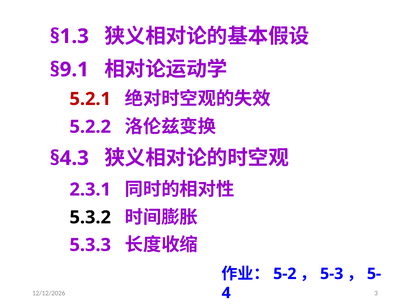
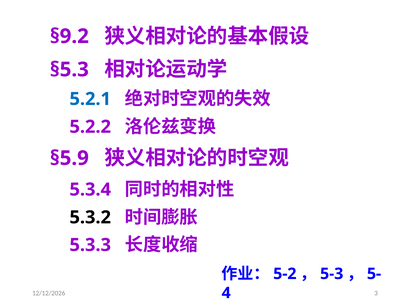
§1.3: §1.3 -> §9.2
§9.1: §9.1 -> §5.3
5.2.1 colour: red -> blue
§4.3: §4.3 -> §5.9
2.3.1: 2.3.1 -> 5.3.4
